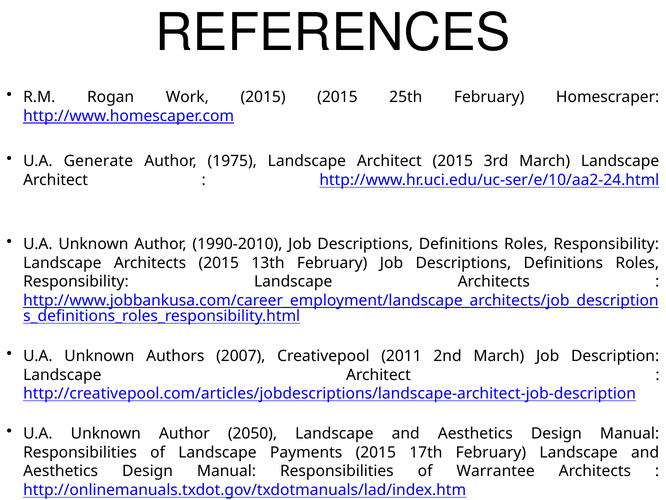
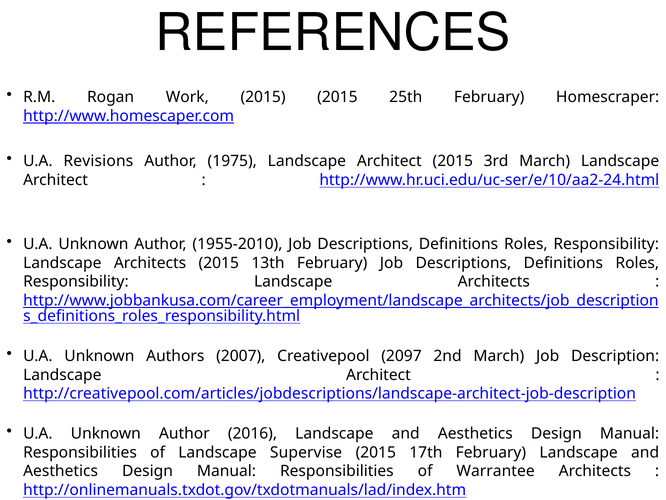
Generate: Generate -> Revisions
1990-2010: 1990-2010 -> 1955-2010
2011: 2011 -> 2097
2050: 2050 -> 2016
Payments: Payments -> Supervise
